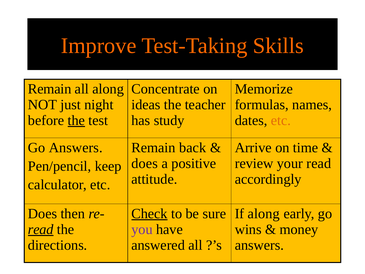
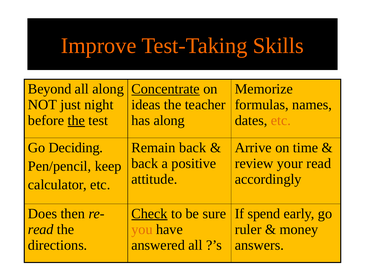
Remain at (50, 89): Remain -> Beyond
Concentrate underline: none -> present
has study: study -> along
Go Answers: Answers -> Deciding
does at (145, 163): does -> back
If along: along -> spend
read at (41, 229) underline: present -> none
you colour: purple -> orange
wins: wins -> ruler
